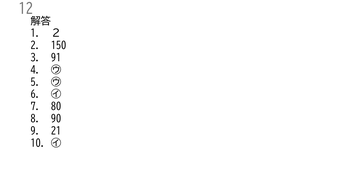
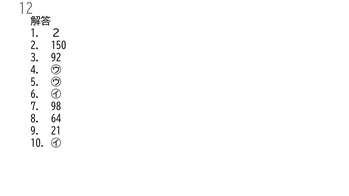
91: 91 -> 92
80: 80 -> 98
90: 90 -> 64
